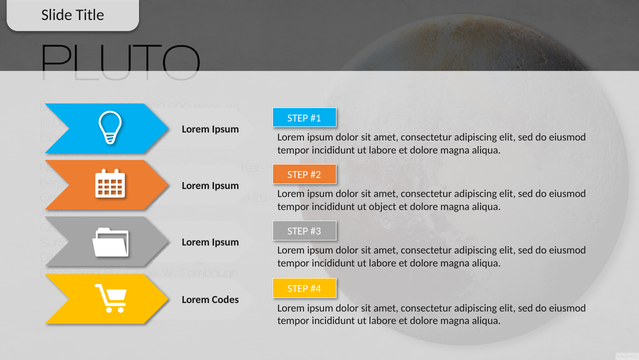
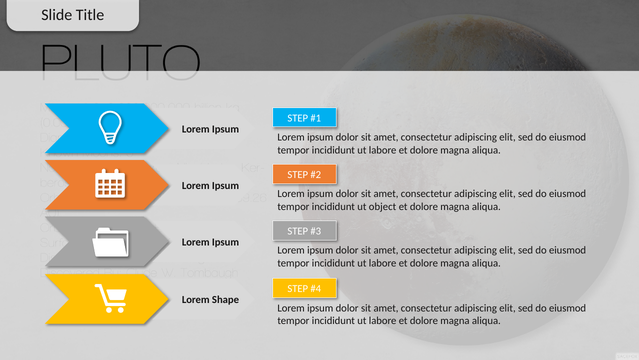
Codes: Codes -> Shape
